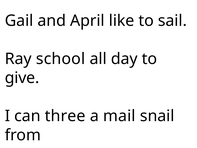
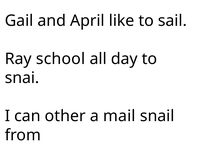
give: give -> snai
three: three -> other
